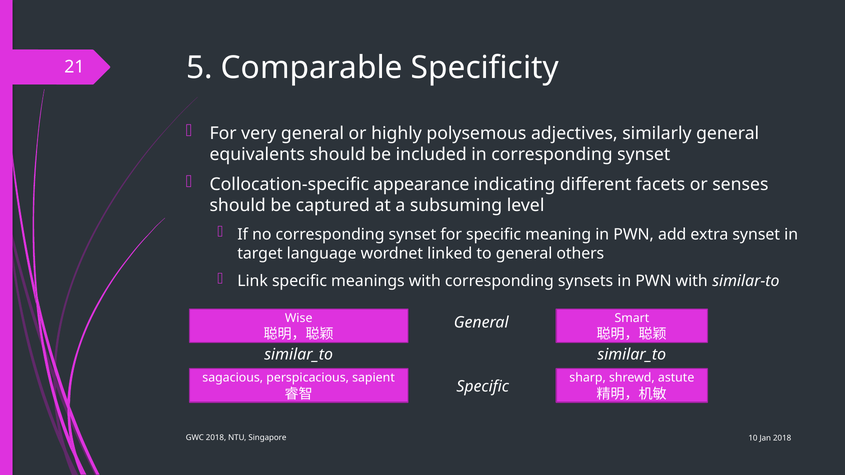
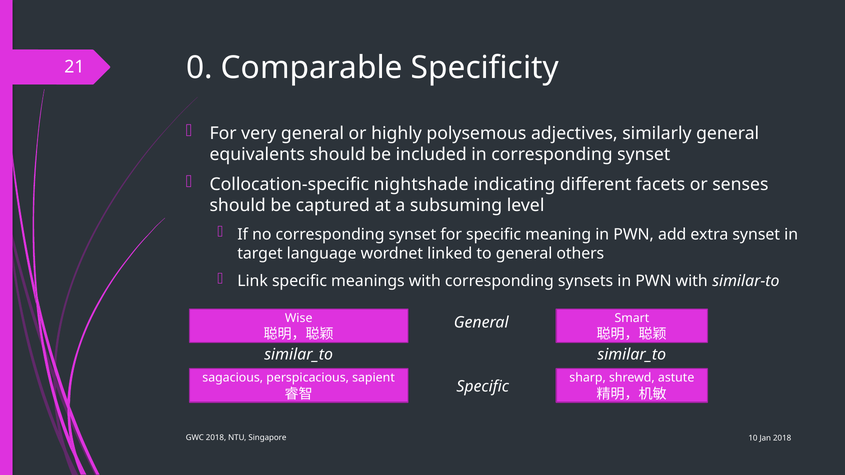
5: 5 -> 0
appearance: appearance -> nightshade
